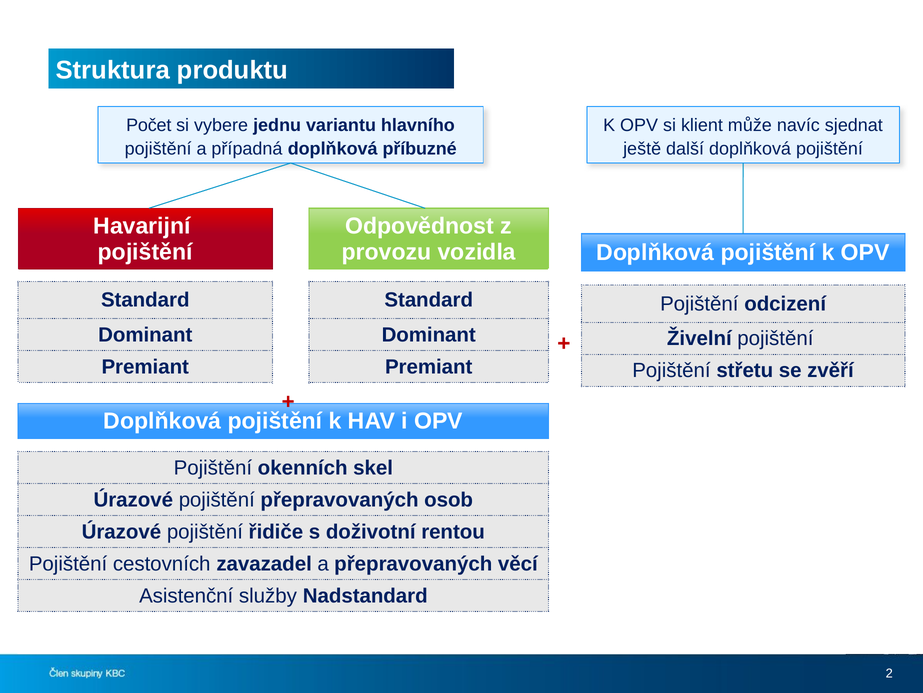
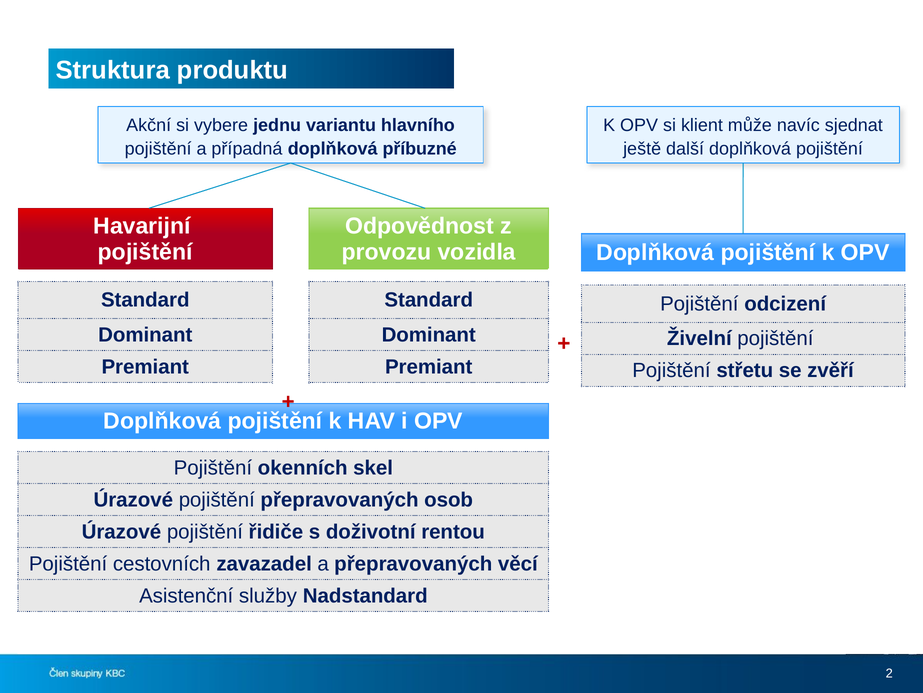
Počet: Počet -> Akční
